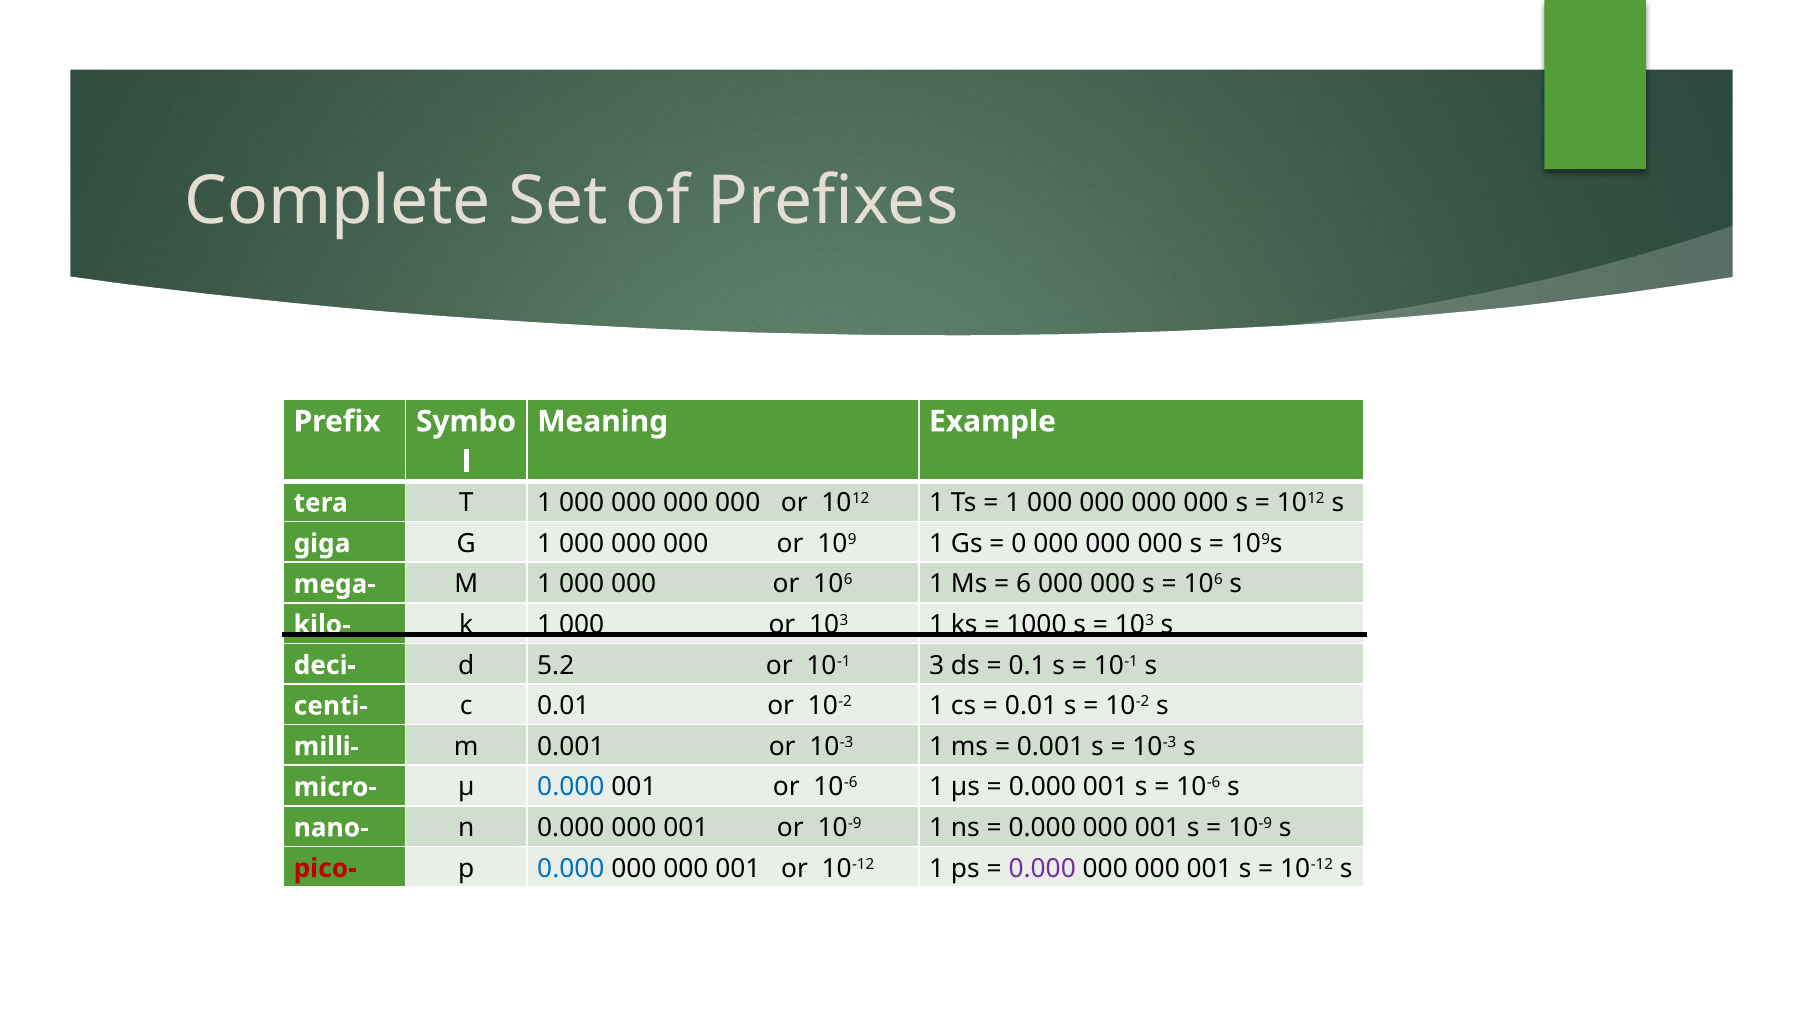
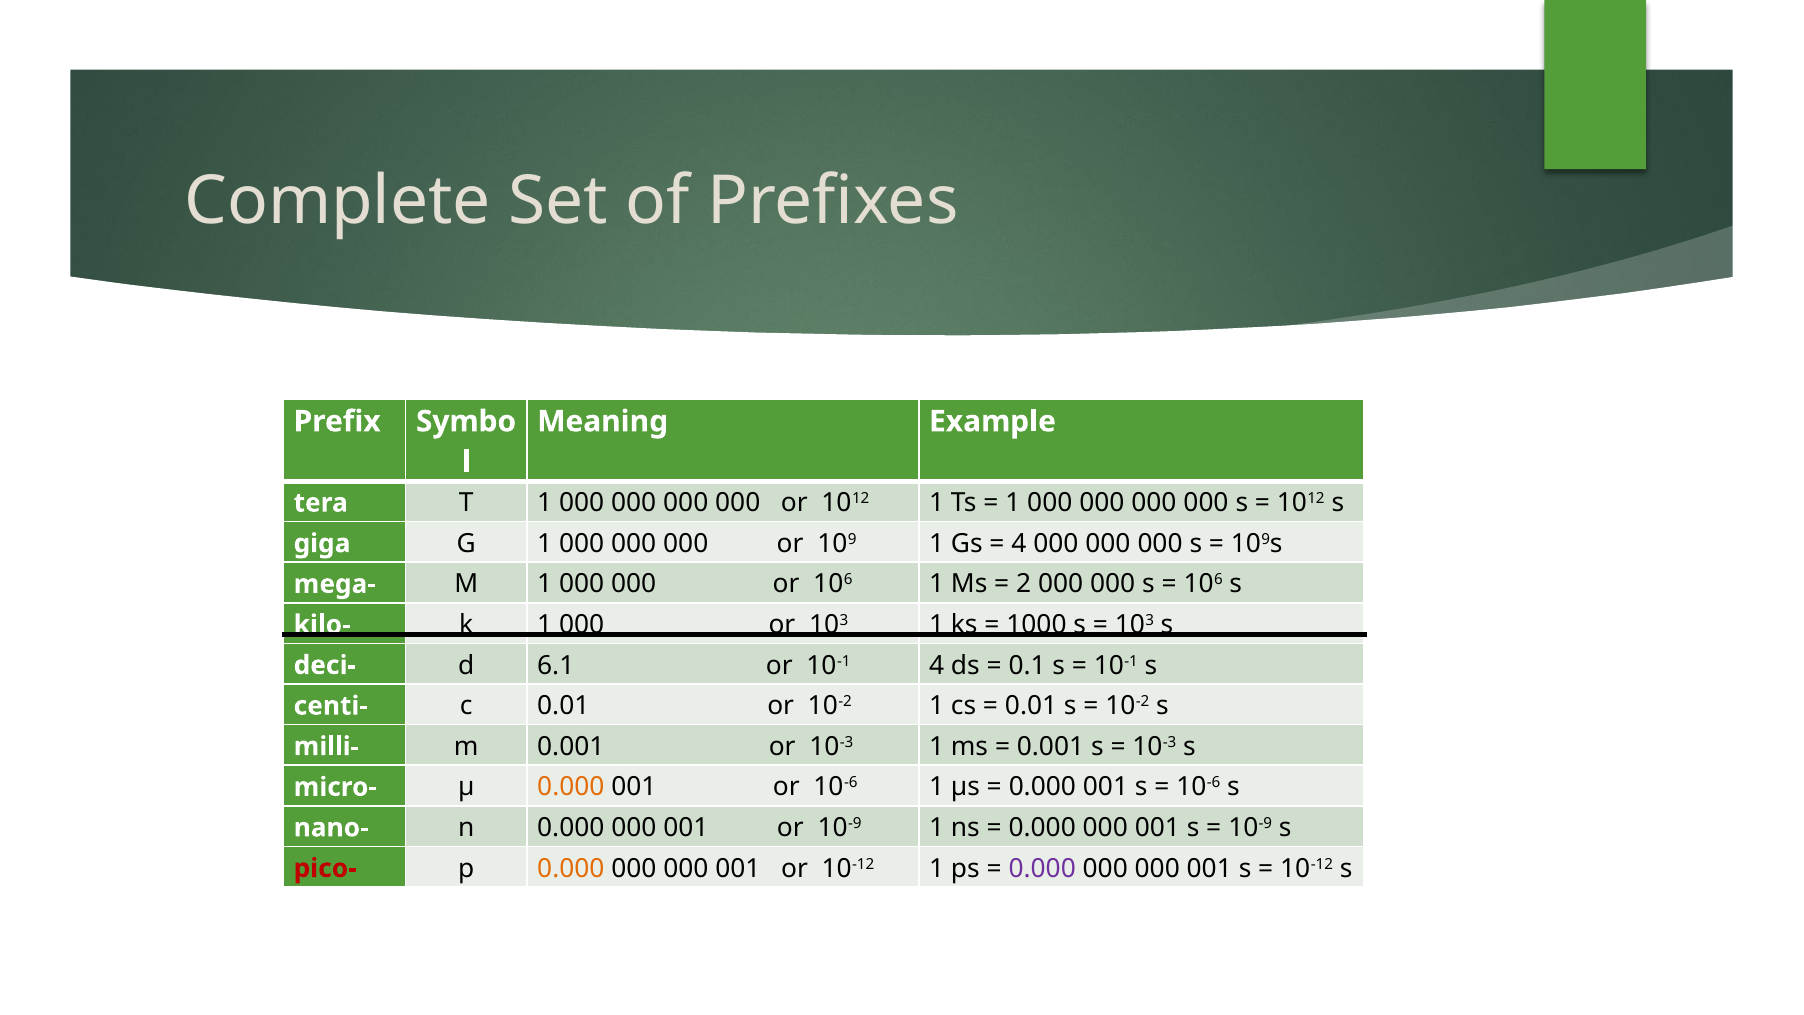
0 at (1019, 543): 0 -> 4
6: 6 -> 2
5.2: 5.2 -> 6.1
10-1 3: 3 -> 4
0.000 at (571, 787) colour: blue -> orange
0.000 at (571, 868) colour: blue -> orange
